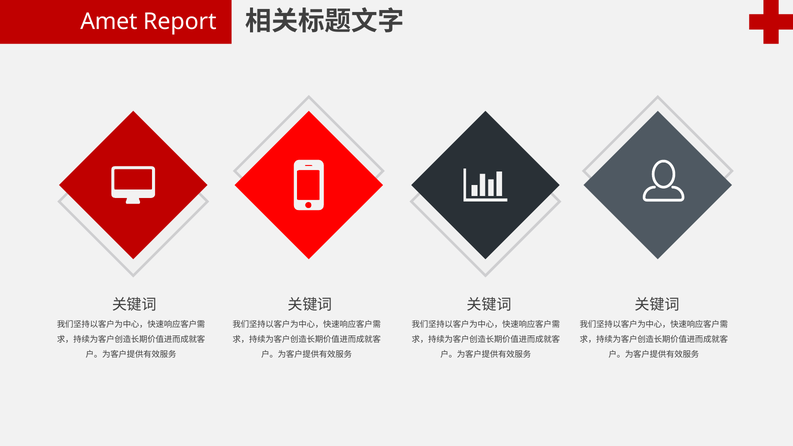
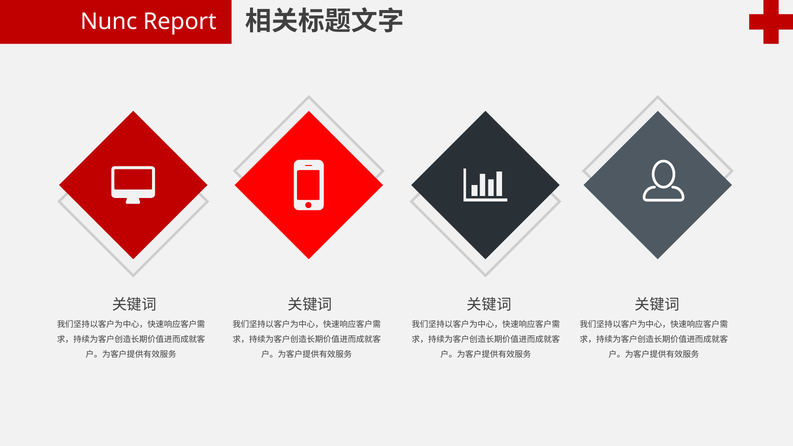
Amet: Amet -> Nunc
